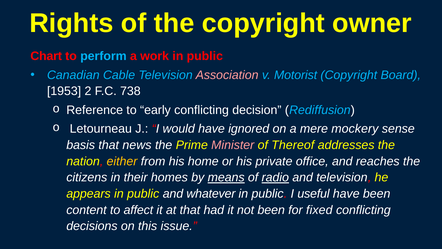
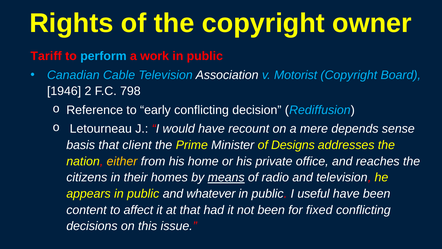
Chart: Chart -> Tariff
Association colour: pink -> white
1953: 1953 -> 1946
738: 738 -> 798
ignored: ignored -> recount
mockery: mockery -> depends
news: news -> client
Minister colour: pink -> white
Thereof: Thereof -> Designs
radio underline: present -> none
